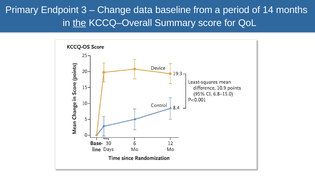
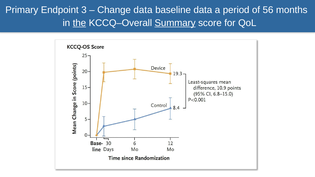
baseline from: from -> data
14: 14 -> 56
Summary underline: none -> present
